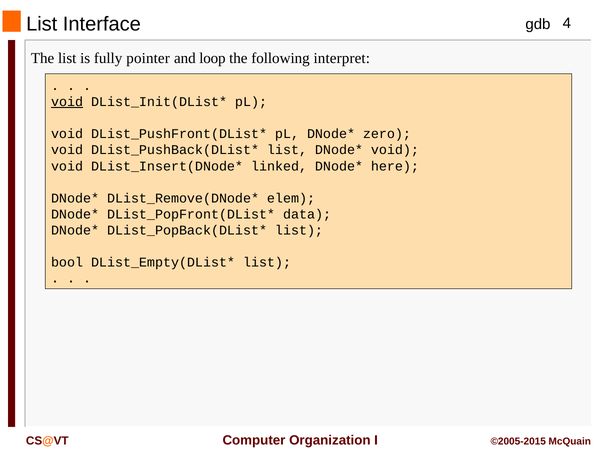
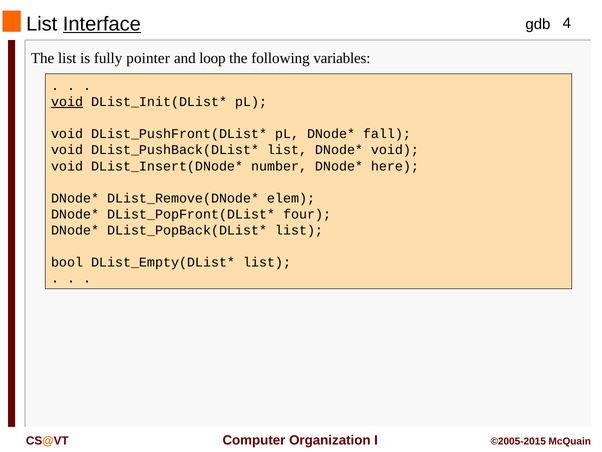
Interface underline: none -> present
interpret: interpret -> variables
zero: zero -> fall
linked: linked -> number
data: data -> four
